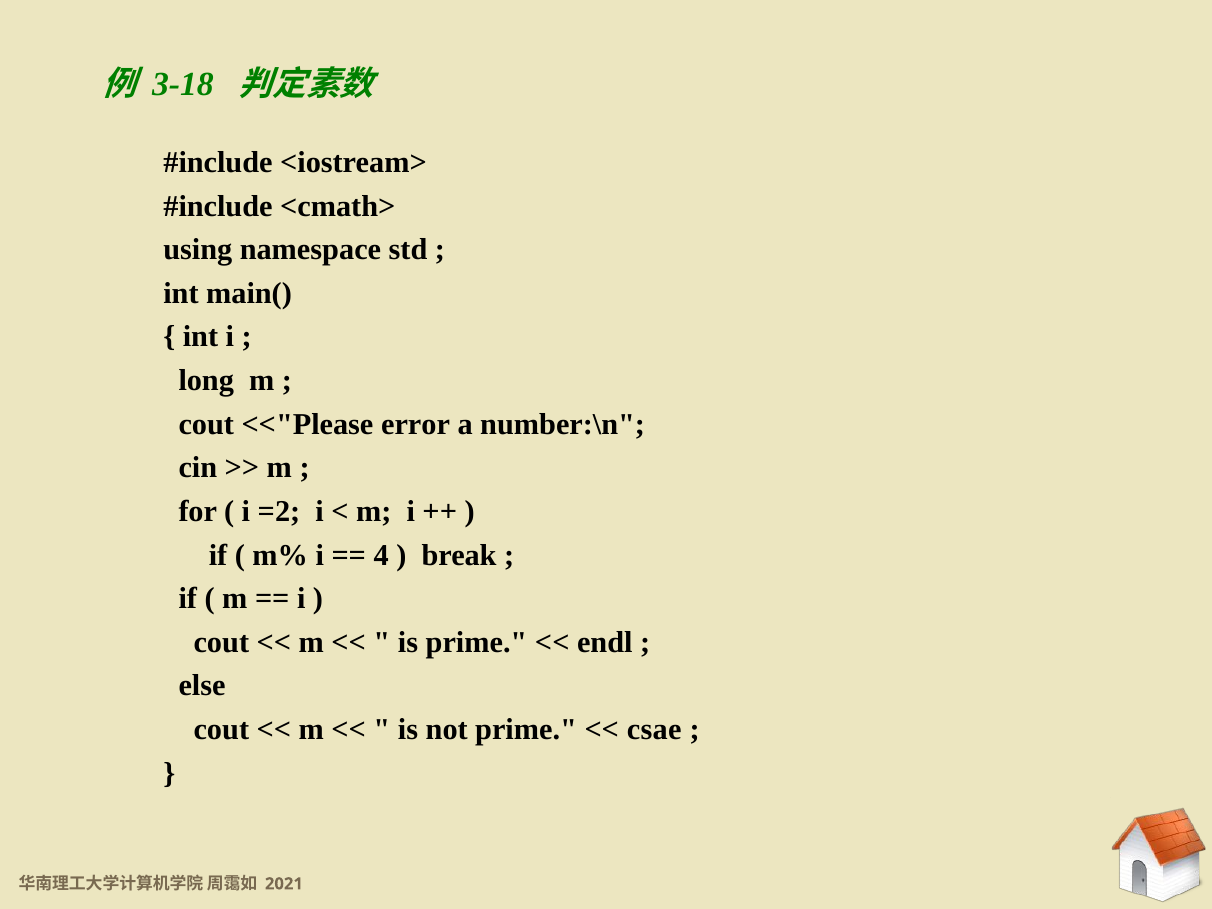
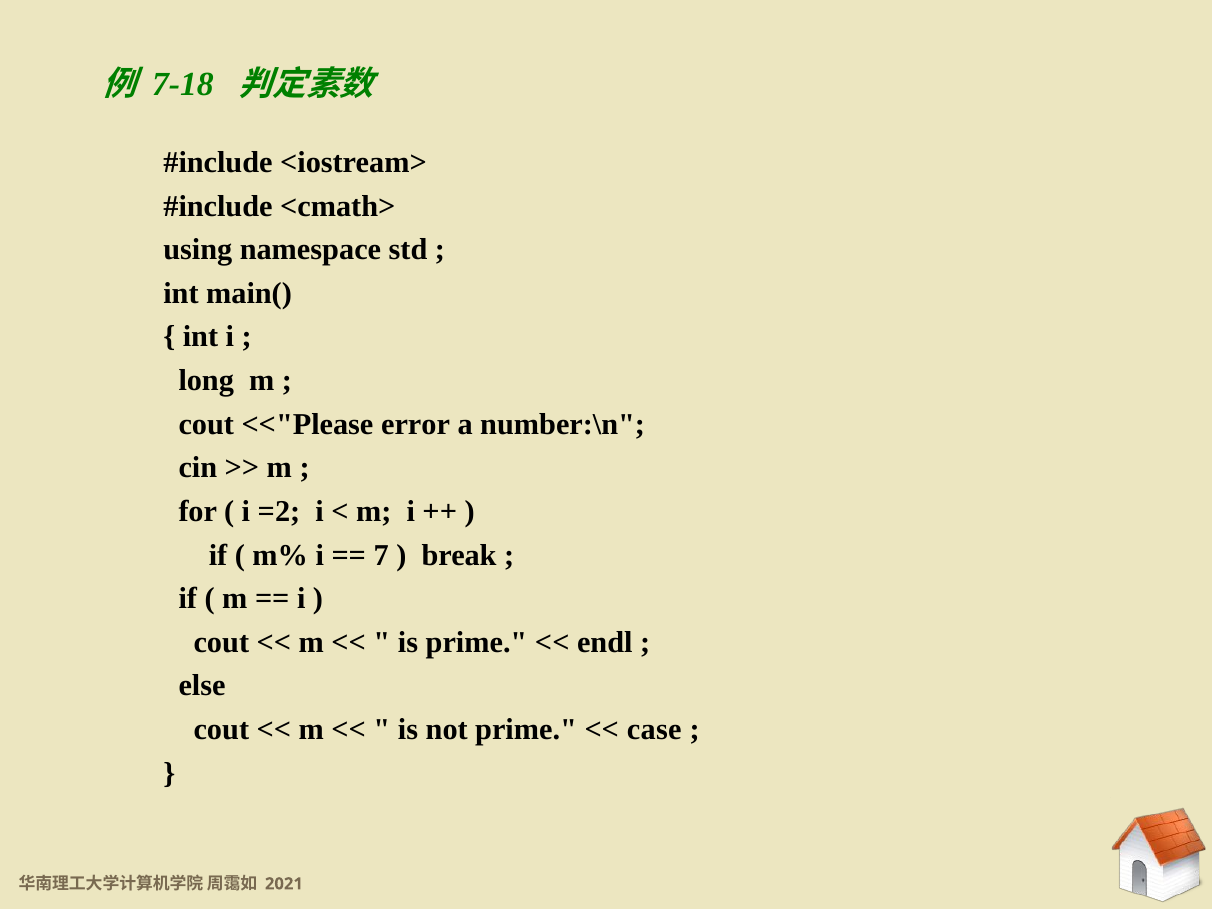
3-18: 3-18 -> 7-18
4: 4 -> 7
csae: csae -> case
